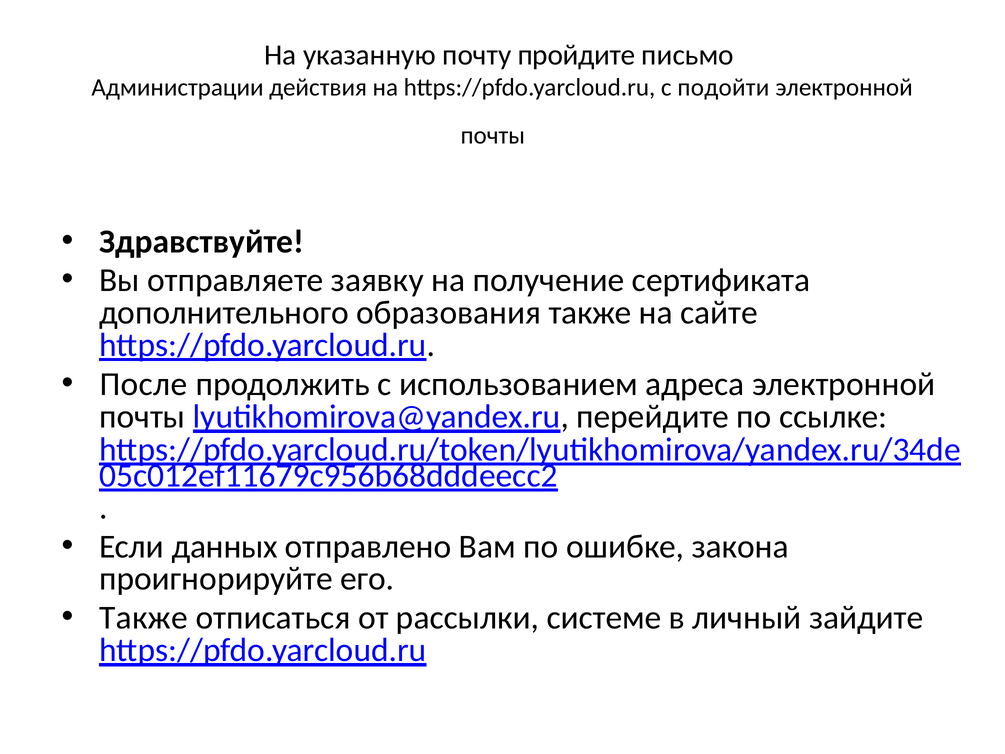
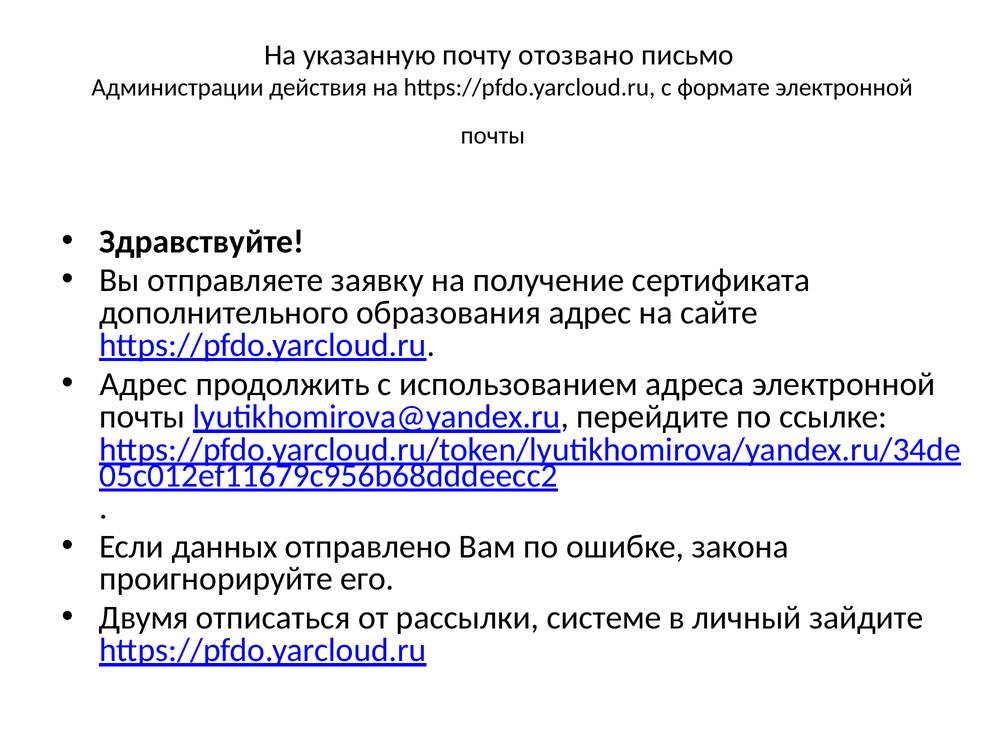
пройдите: пройдите -> отозвано
подойти: подойти -> формате
образования также: также -> адрес
После at (144, 384): После -> Адрес
Также at (144, 618): Также -> Двумя
